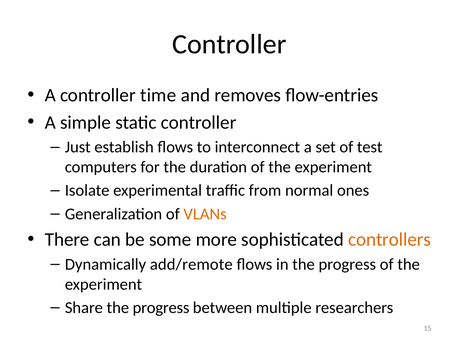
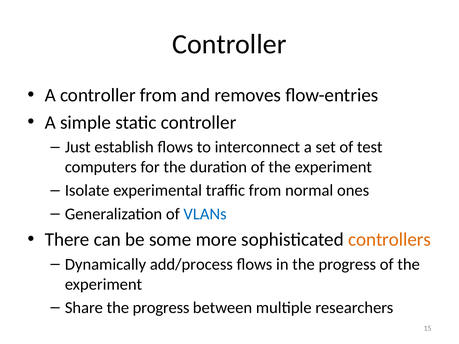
controller time: time -> from
VLANs colour: orange -> blue
add/remote: add/remote -> add/process
